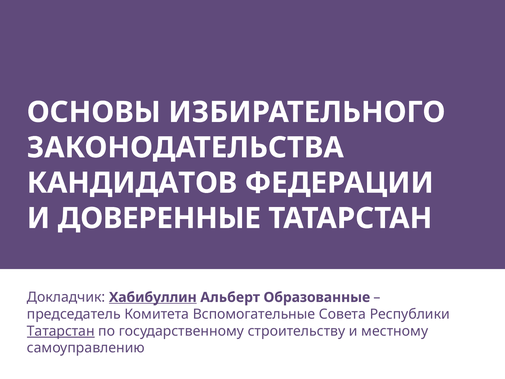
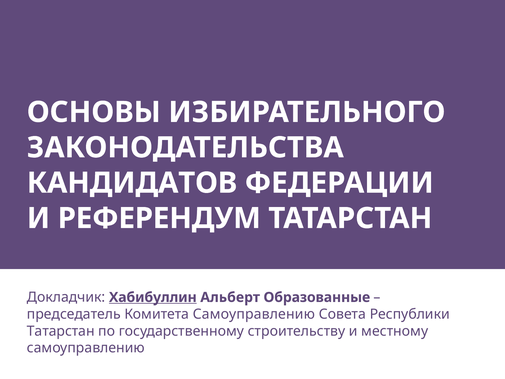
ДОВЕРЕННЫЕ: ДОВЕРЕННЫЕ -> РЕФЕРЕНДУМ
Комитета Вспомогательные: Вспомогательные -> Самоуправлению
Татарстан at (61, 331) underline: present -> none
